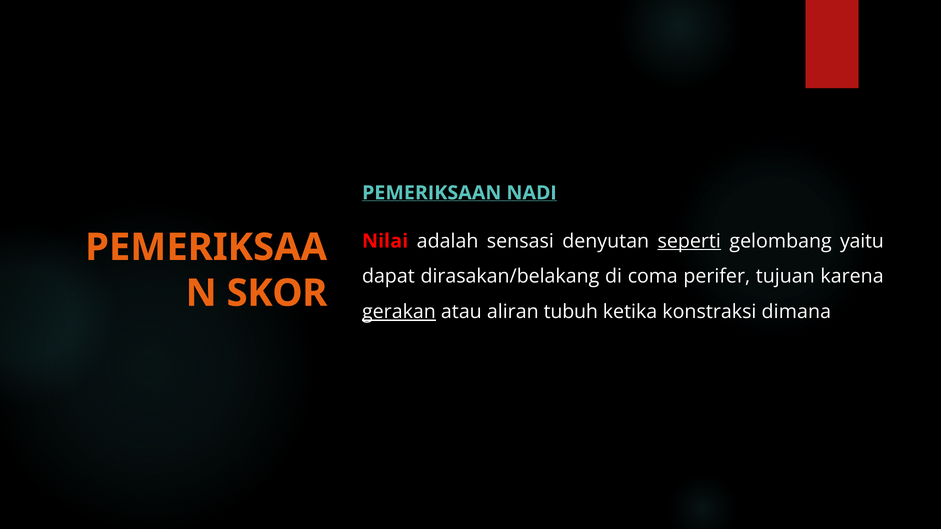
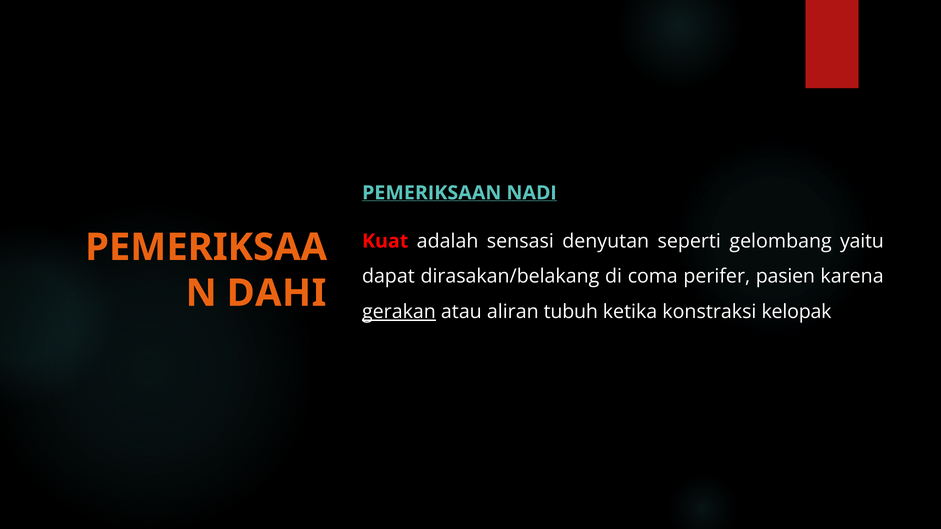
Nilai: Nilai -> Kuat
seperti underline: present -> none
tujuan: tujuan -> pasien
SKOR: SKOR -> DAHI
dimana: dimana -> kelopak
